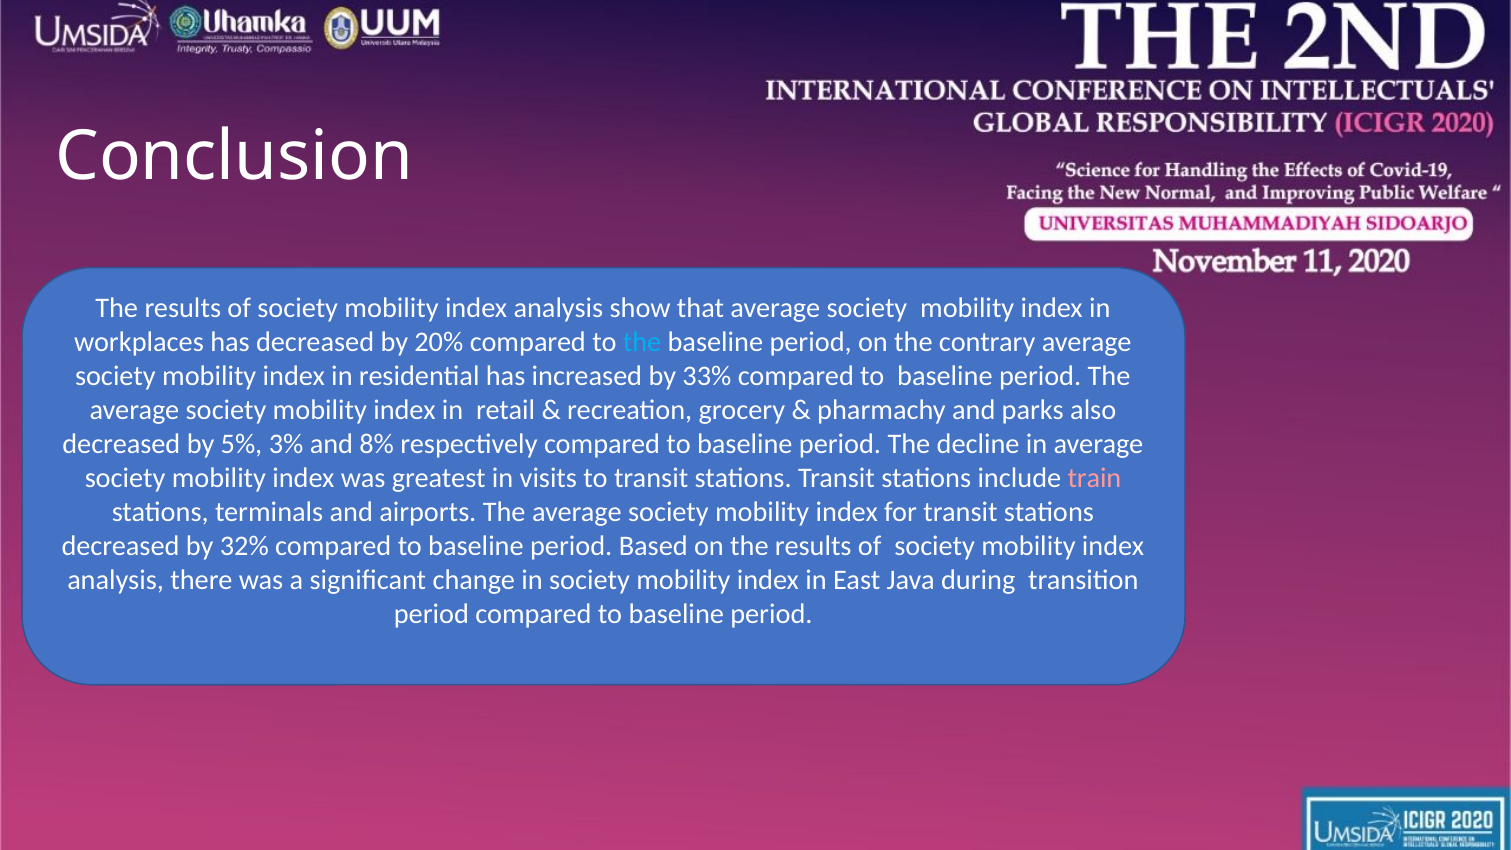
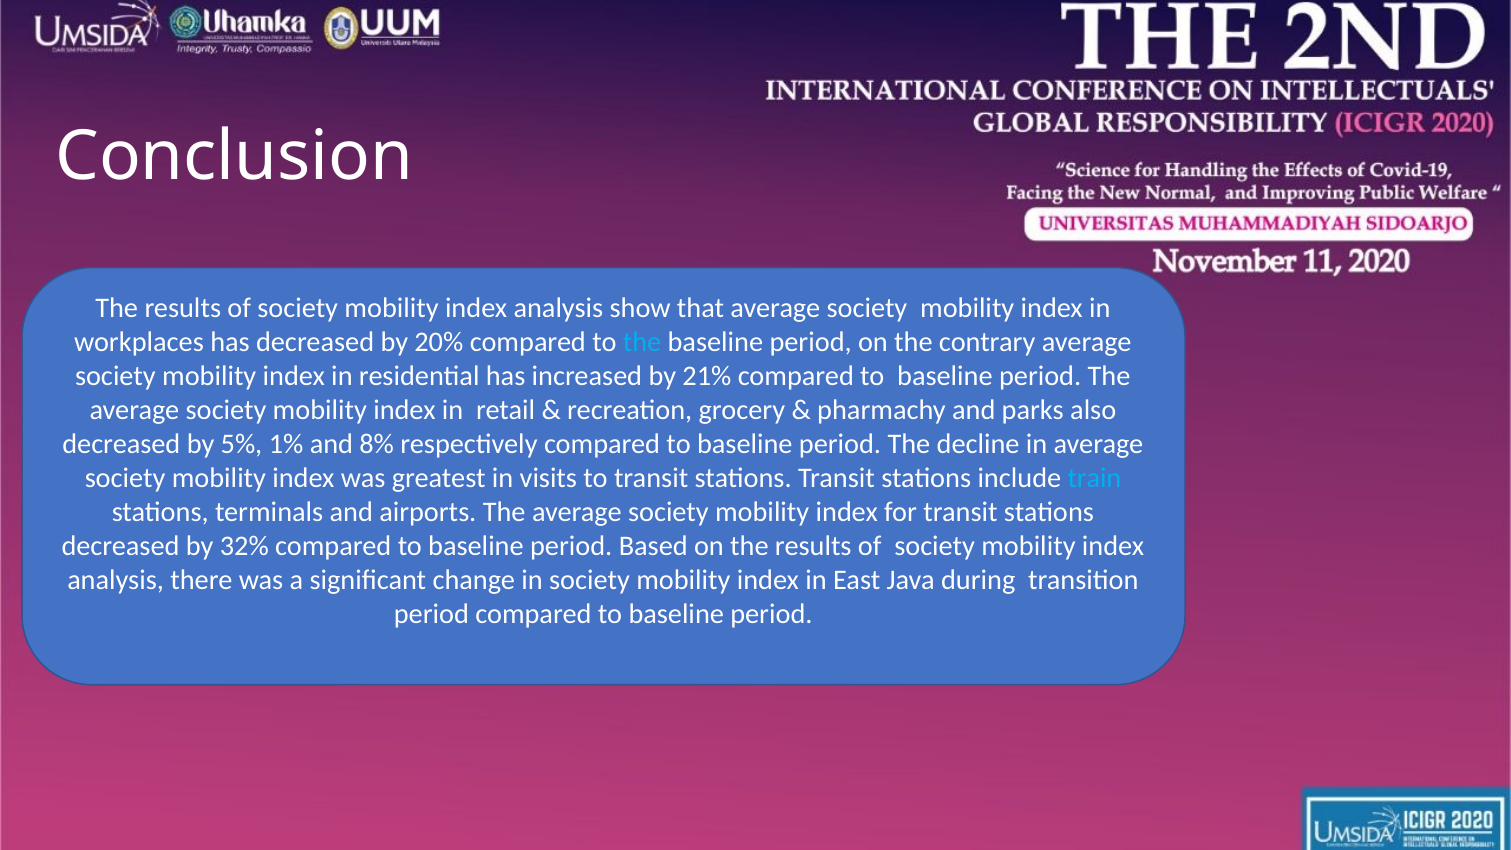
33%: 33% -> 21%
3%: 3% -> 1%
train colour: pink -> light blue
